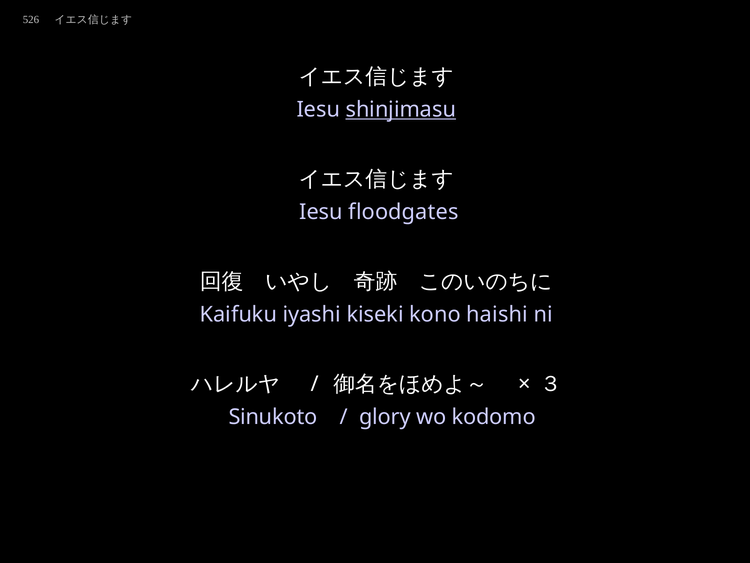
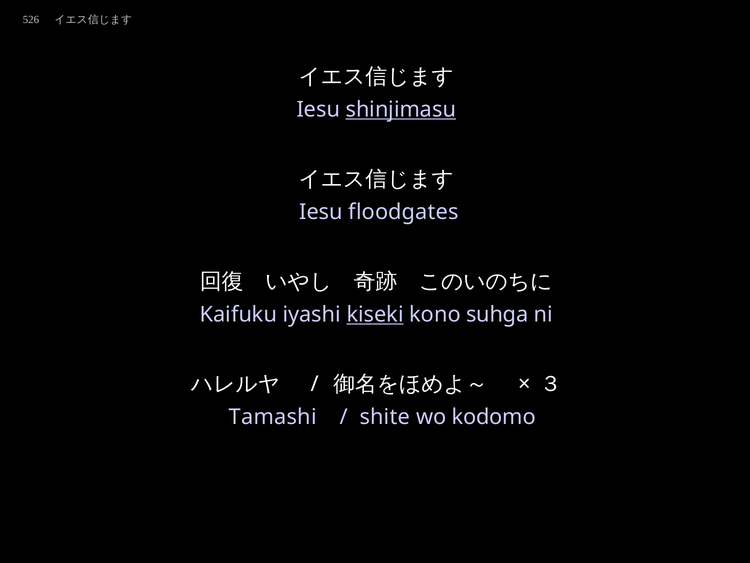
kiseki underline: none -> present
haishi: haishi -> suhga
Sinukoto: Sinukoto -> Tamashi
glory: glory -> shite
